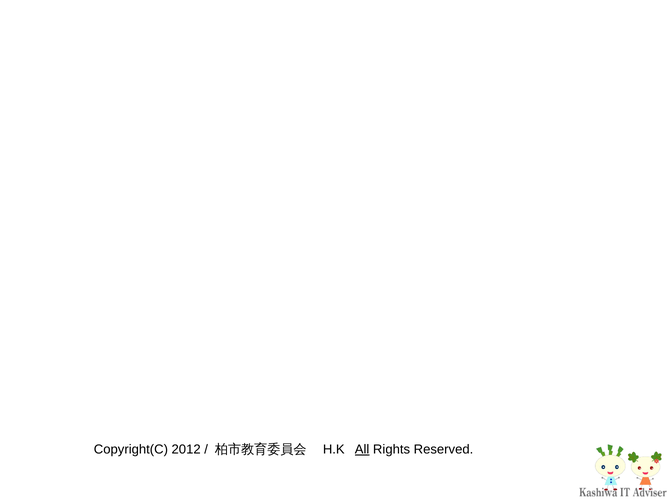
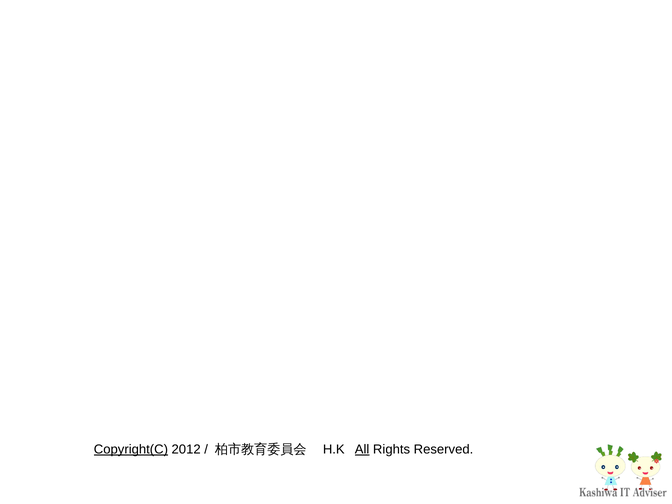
Copyright(C underline: none -> present
